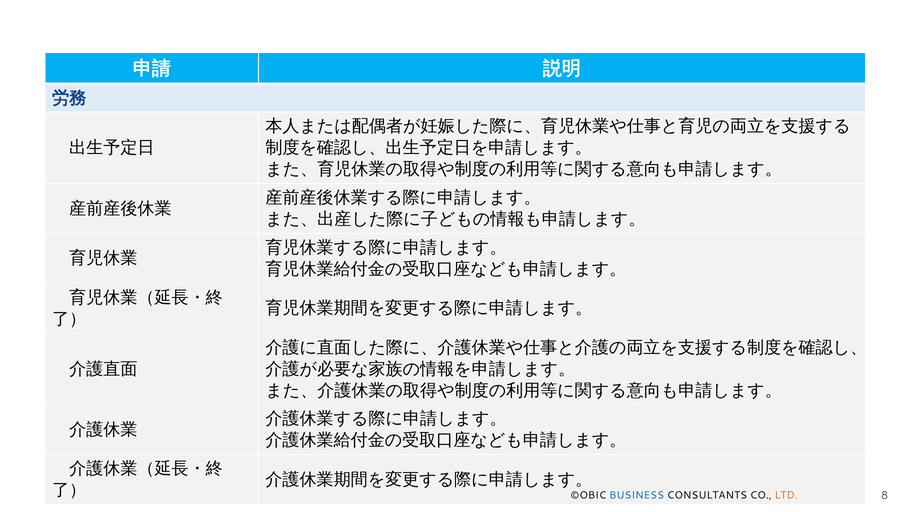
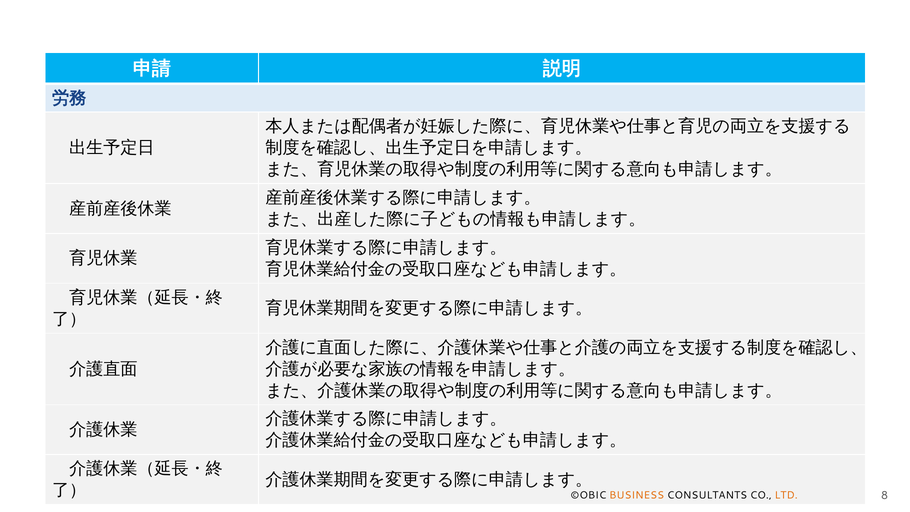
BUSINESS colour: blue -> orange
